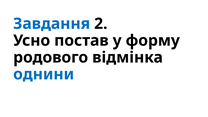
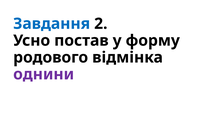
однини colour: blue -> purple
